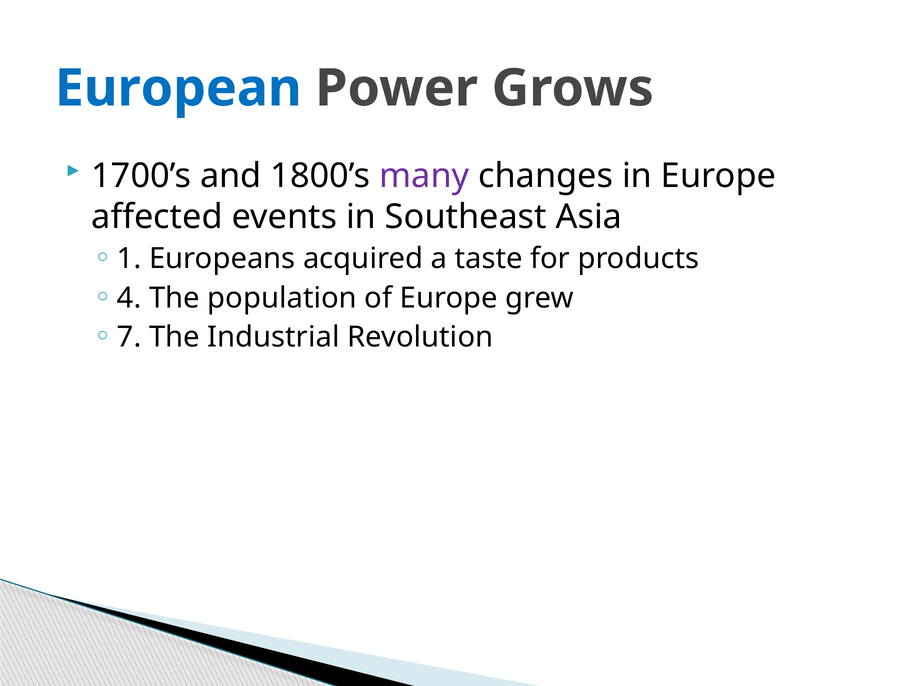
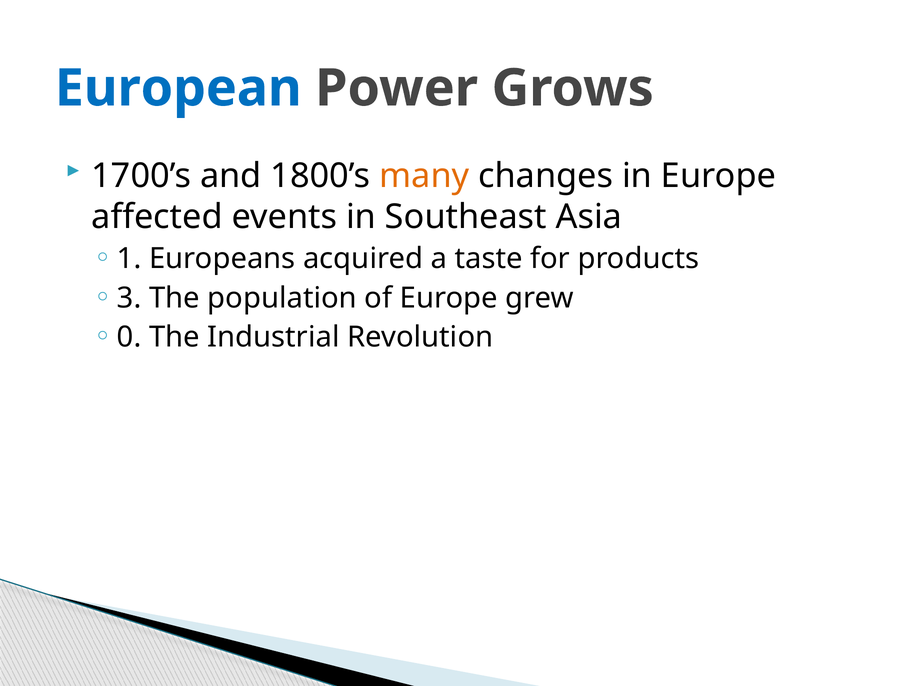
many colour: purple -> orange
4: 4 -> 3
7: 7 -> 0
